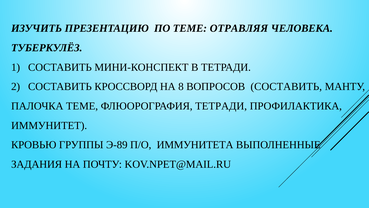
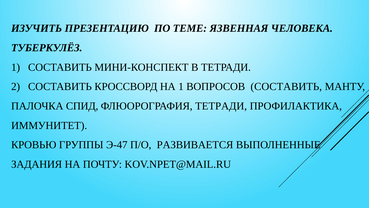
ОТРАВЛЯЯ: ОТРАВЛЯЯ -> ЯЗВЕННАЯ
НА 8: 8 -> 1
ПАЛОЧКА ТЕМЕ: ТЕМЕ -> СПИД
Э-89: Э-89 -> Э-47
ИММУНИТЕТА: ИММУНИТЕТА -> РАЗВИВАЕТСЯ
